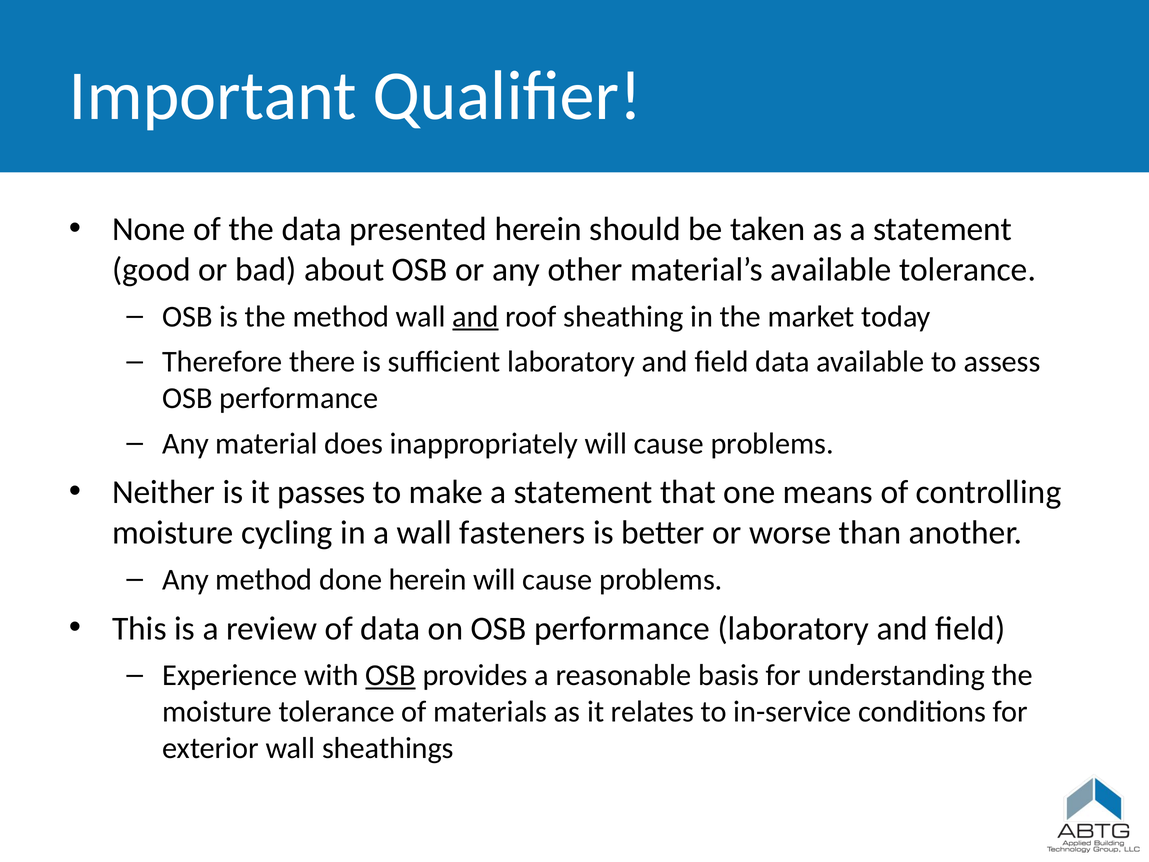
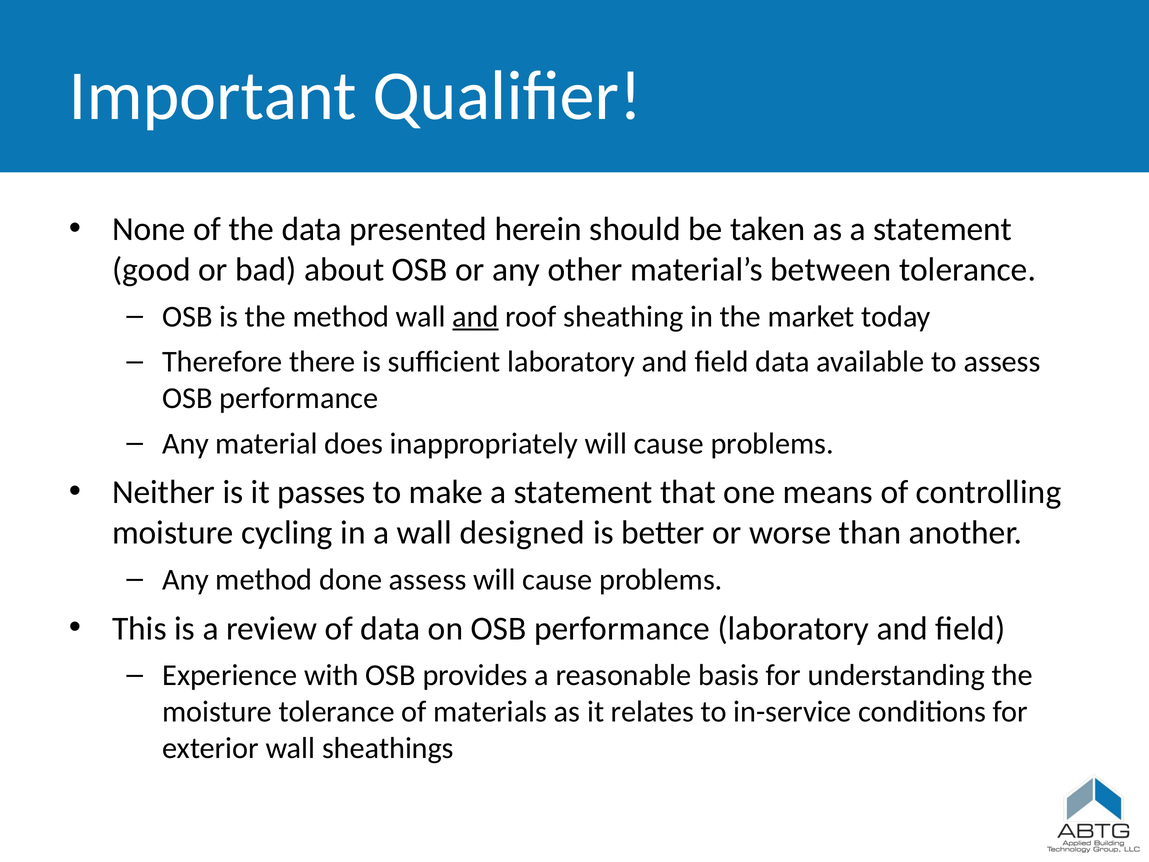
material’s available: available -> between
fasteners: fasteners -> designed
done herein: herein -> assess
OSB at (391, 675) underline: present -> none
